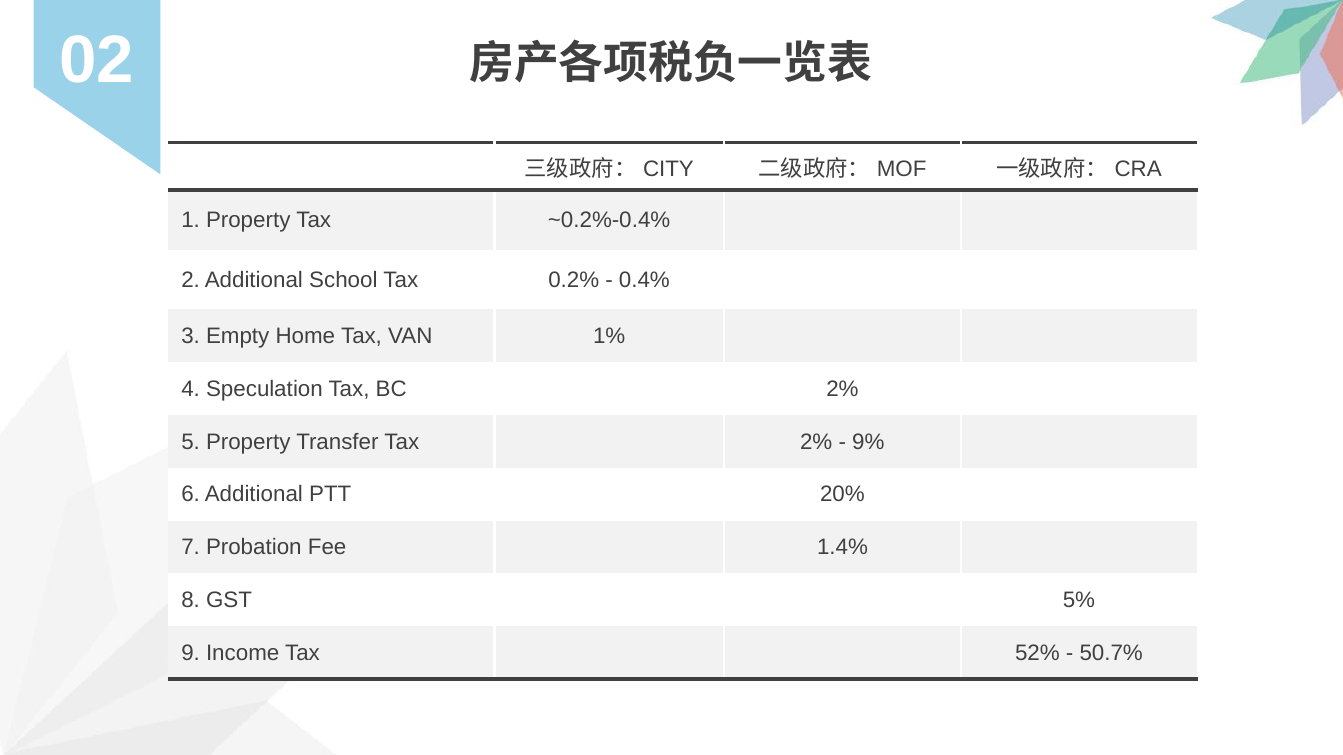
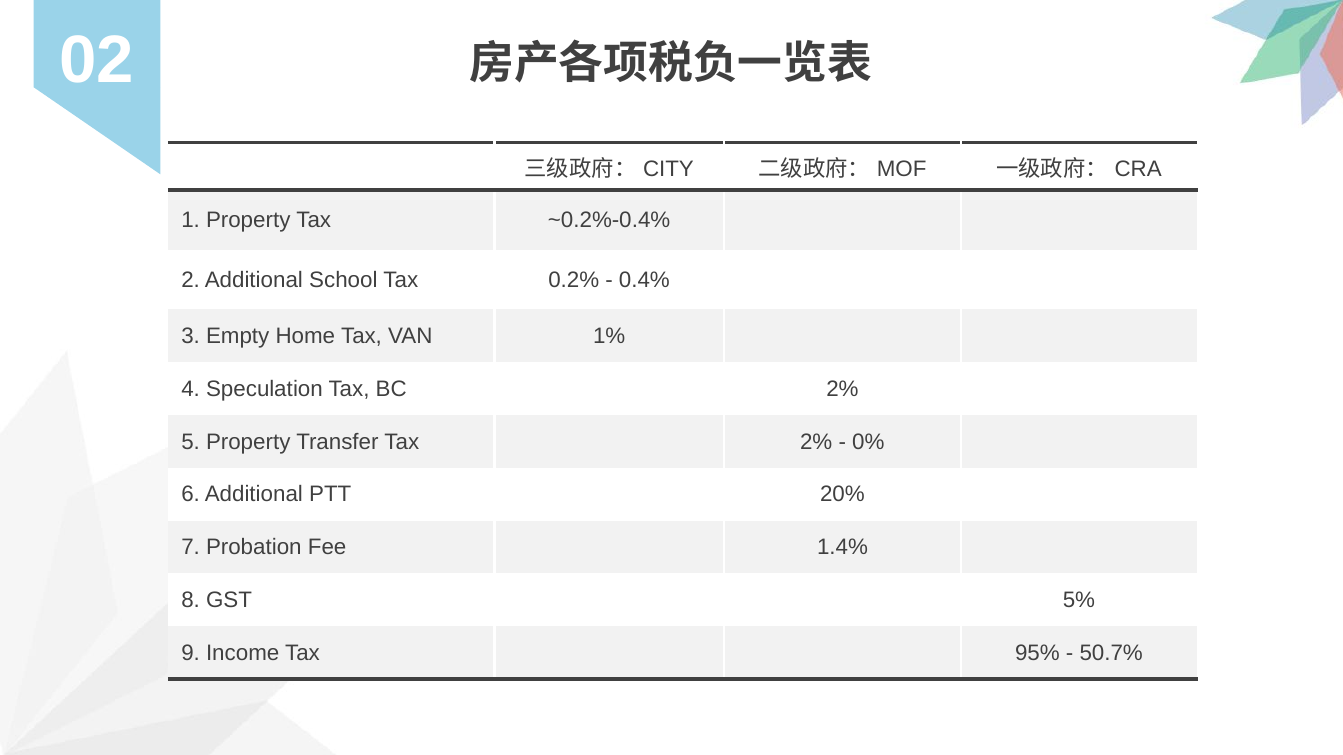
9%: 9% -> 0%
52%: 52% -> 95%
